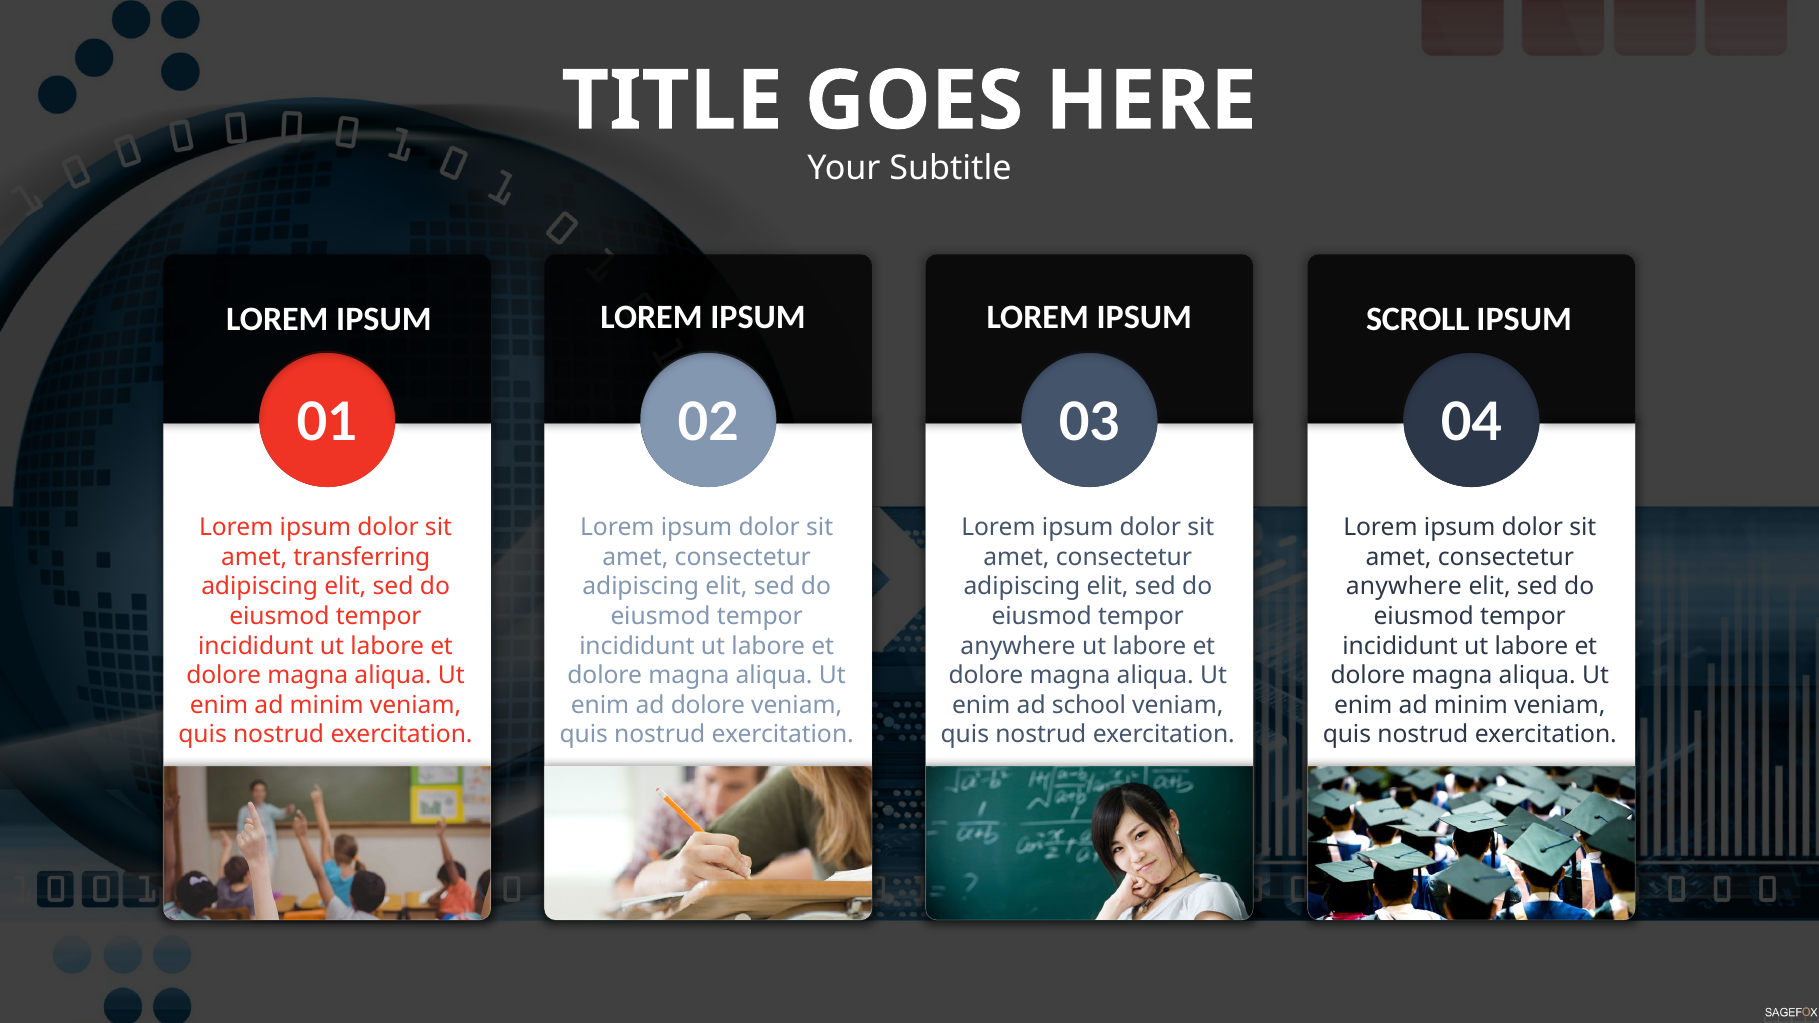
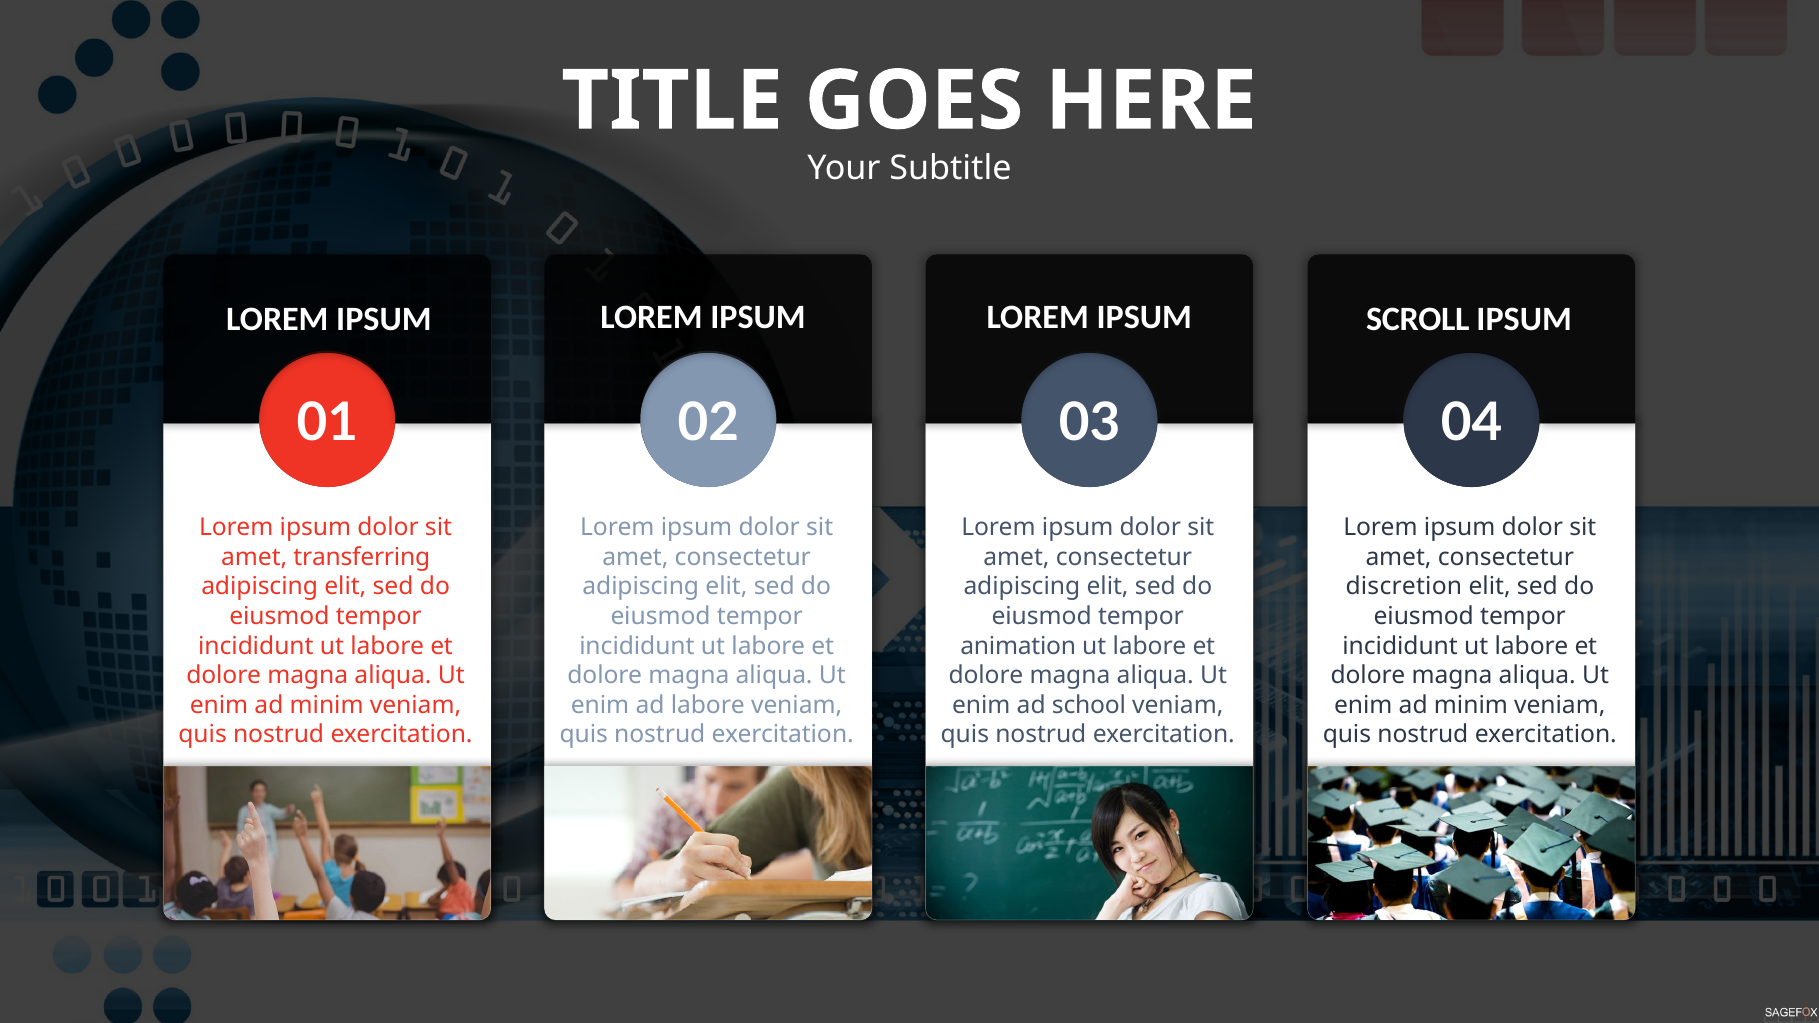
anywhere at (1404, 587): anywhere -> discretion
anywhere at (1018, 646): anywhere -> animation
ad dolore: dolore -> labore
